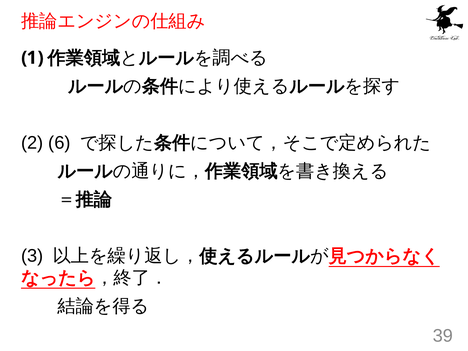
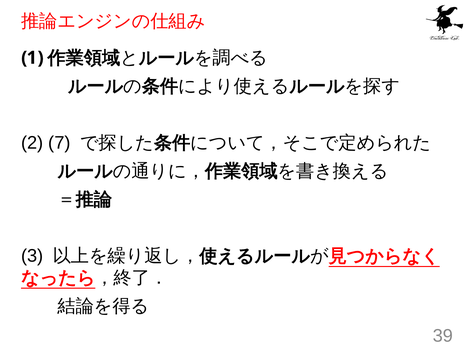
6: 6 -> 7
